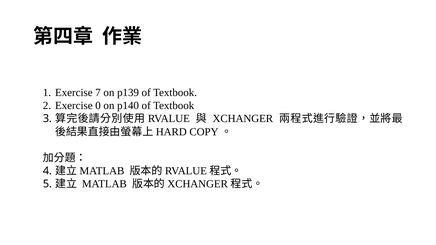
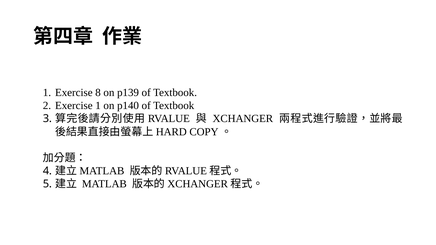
7: 7 -> 8
Exercise 0: 0 -> 1
